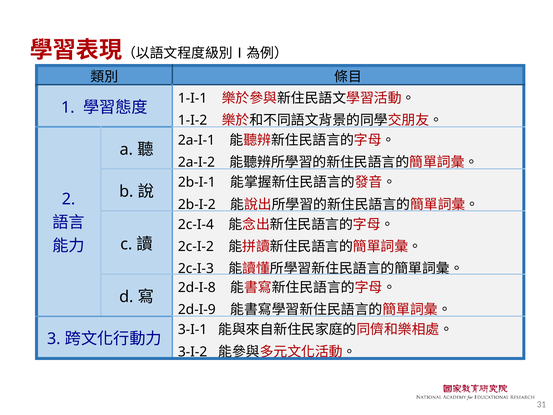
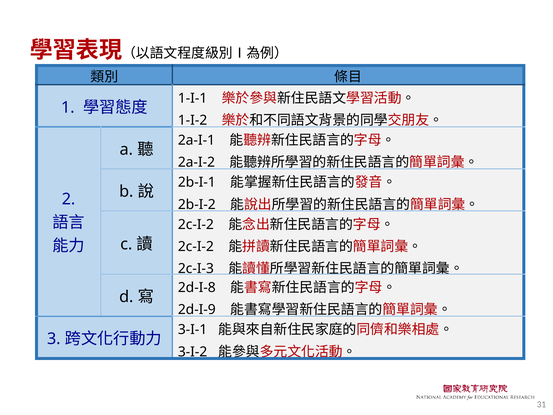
2c-I-4 at (196, 224): 2c-I-4 -> 2c-I-2
